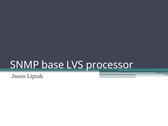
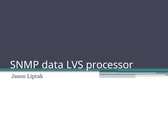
base: base -> data
